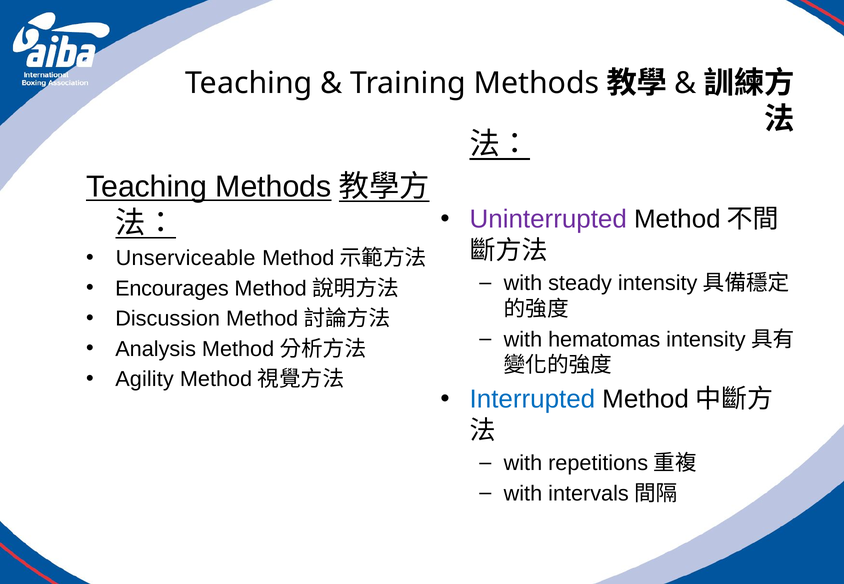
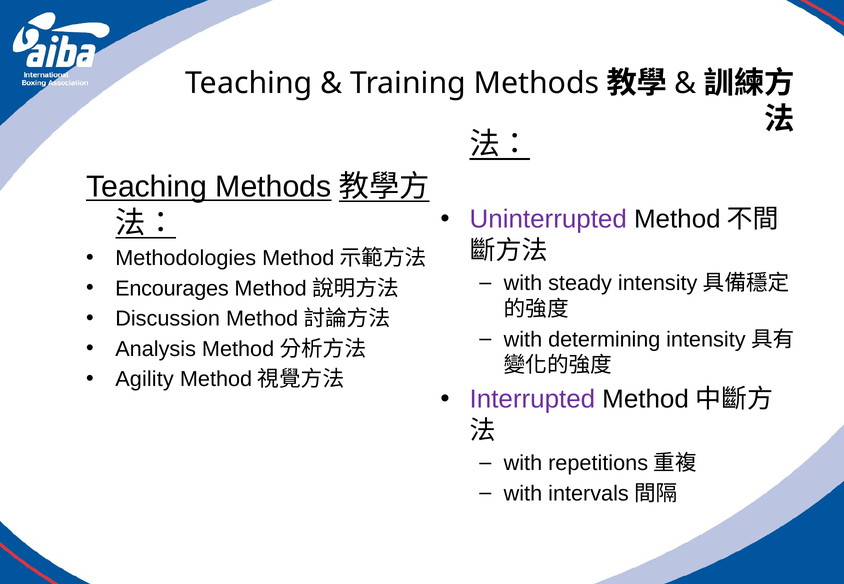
Unserviceable: Unserviceable -> Methodologies
hematomas: hematomas -> determining
Interrupted colour: blue -> purple
